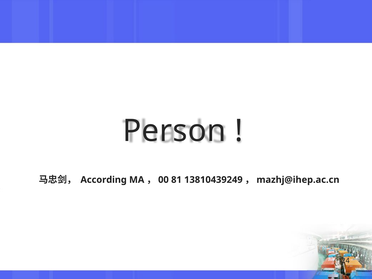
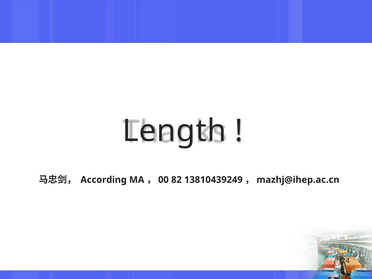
Person: Person -> Length
81: 81 -> 82
